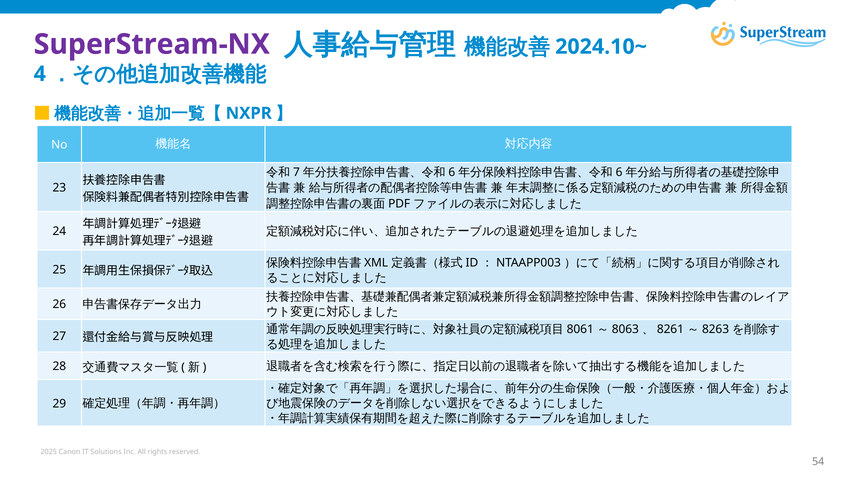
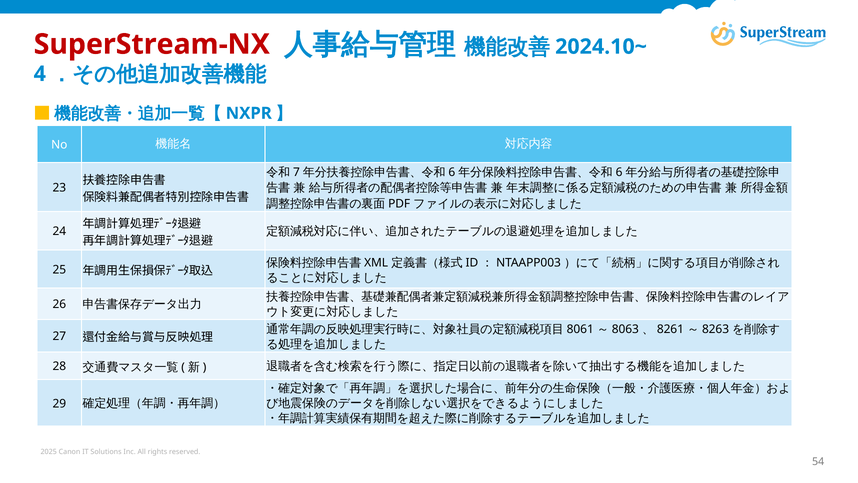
SuperStream-NX colour: purple -> red
